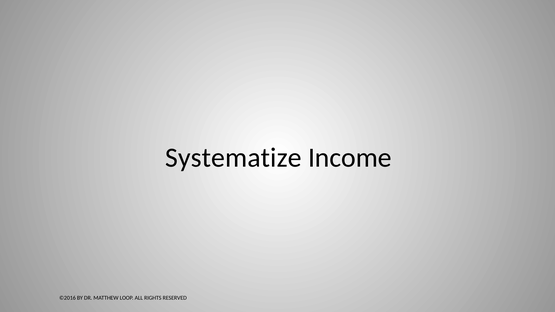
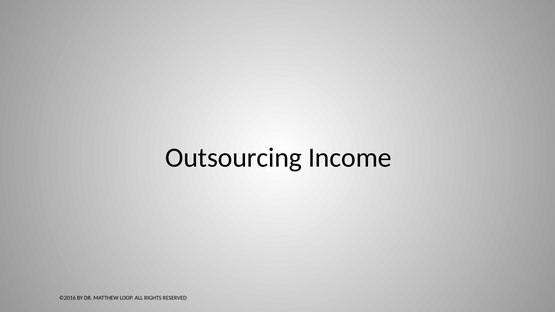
Systematize: Systematize -> Outsourcing
